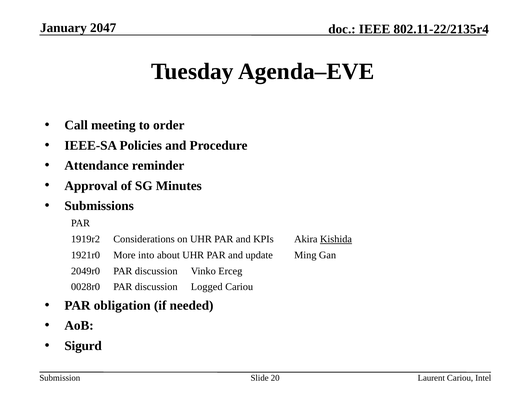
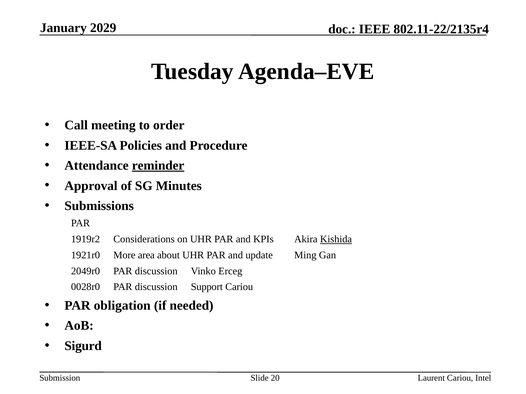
2047: 2047 -> 2029
reminder underline: none -> present
into: into -> area
Logged: Logged -> Support
